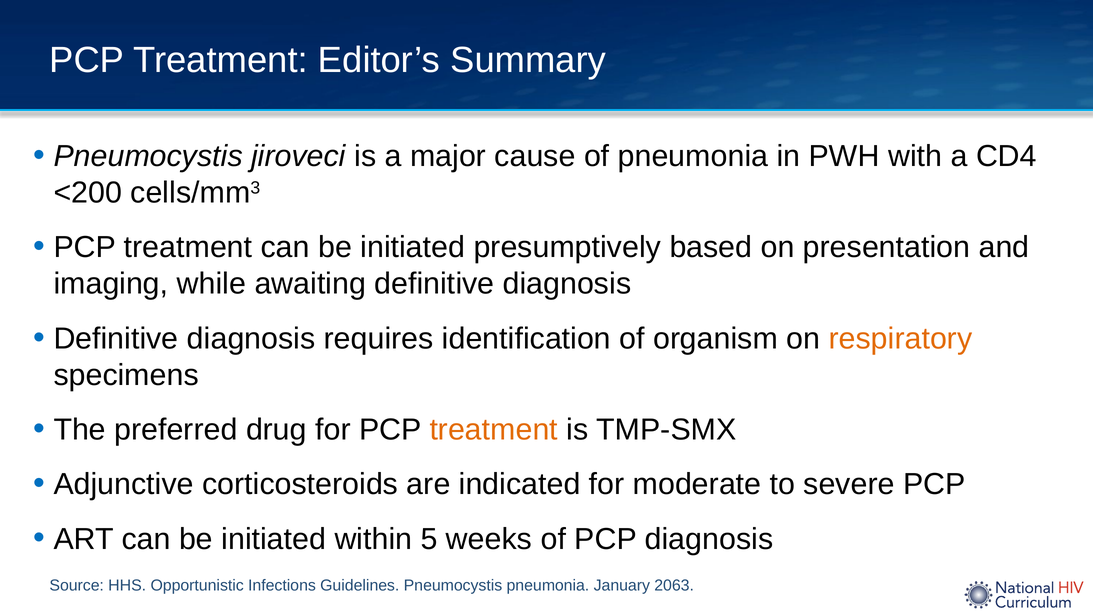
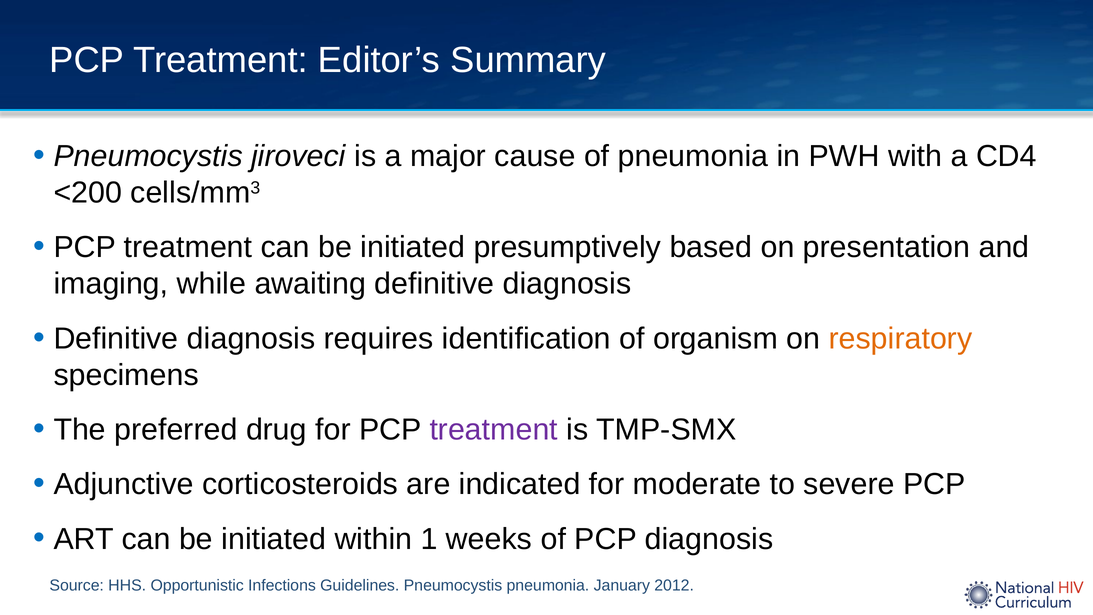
treatment at (494, 430) colour: orange -> purple
5: 5 -> 1
2063: 2063 -> 2012
